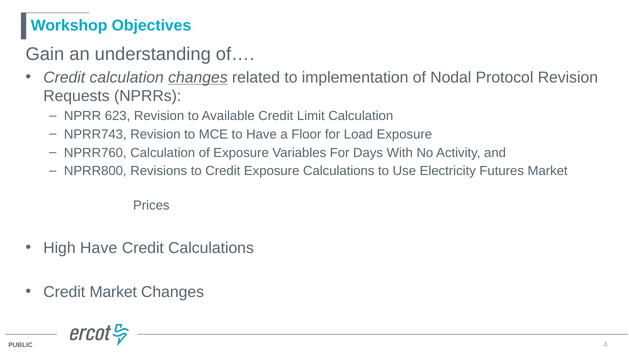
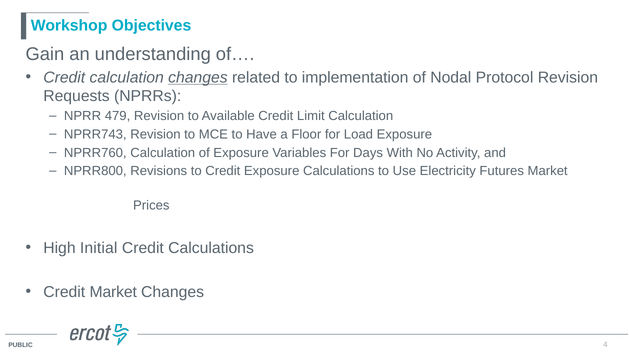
623: 623 -> 479
High Have: Have -> Initial
